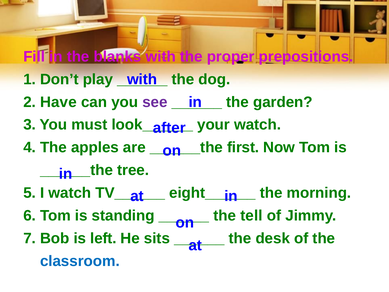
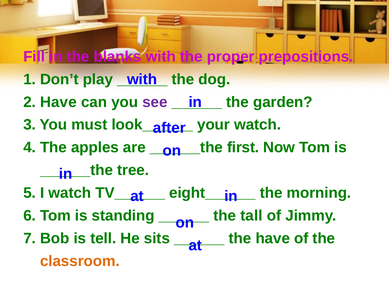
tell: tell -> tall
left: left -> tell
the desk: desk -> have
classroom colour: blue -> orange
